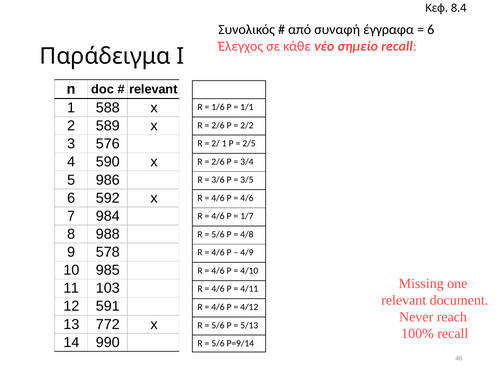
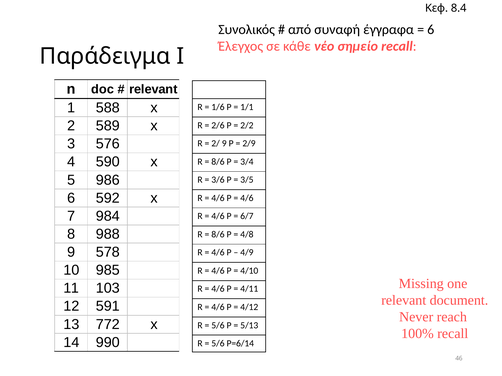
2/ 1: 1 -> 9
2/5: 2/5 -> 2/9
2/6 at (218, 162): 2/6 -> 8/6
1/7: 1/7 -> 6/7
5/6 at (218, 235): 5/6 -> 8/6
P=9/14: P=9/14 -> P=6/14
